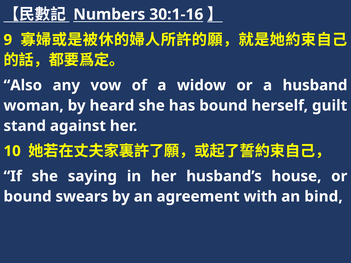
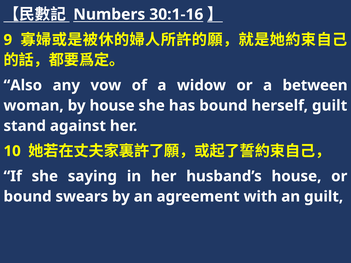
husband: husband -> between
by heard: heard -> house
an bind: bind -> guilt
